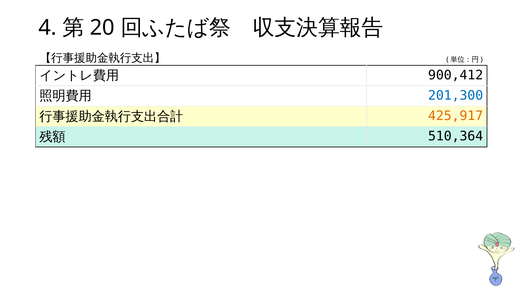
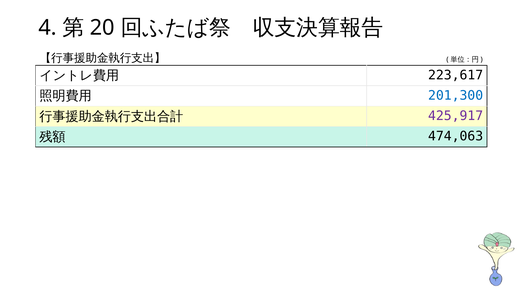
900,412: 900,412 -> 223,617
425,917 colour: orange -> purple
510,364: 510,364 -> 474,063
